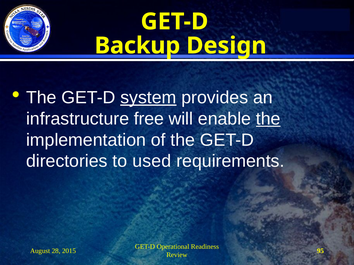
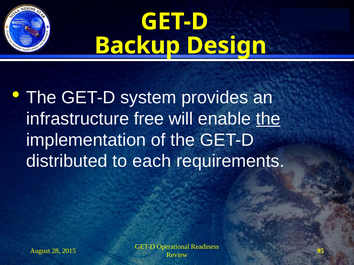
system underline: present -> none
directories: directories -> distributed
used: used -> each
